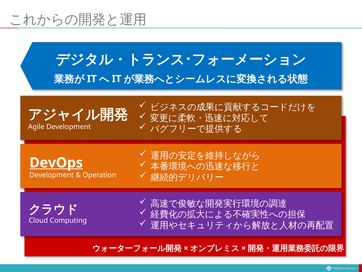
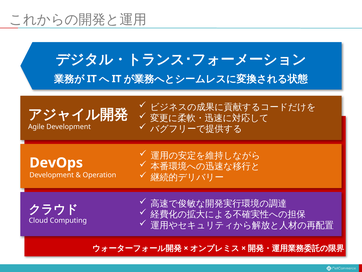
DevOps underline: present -> none
